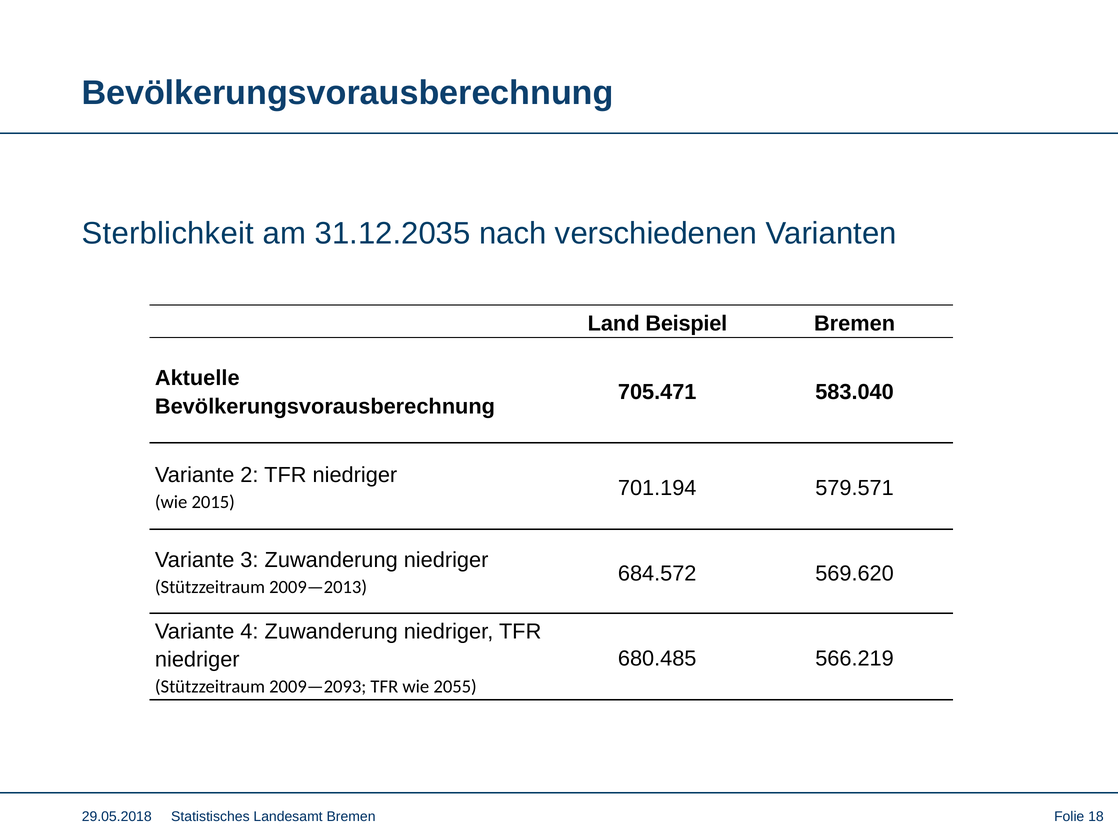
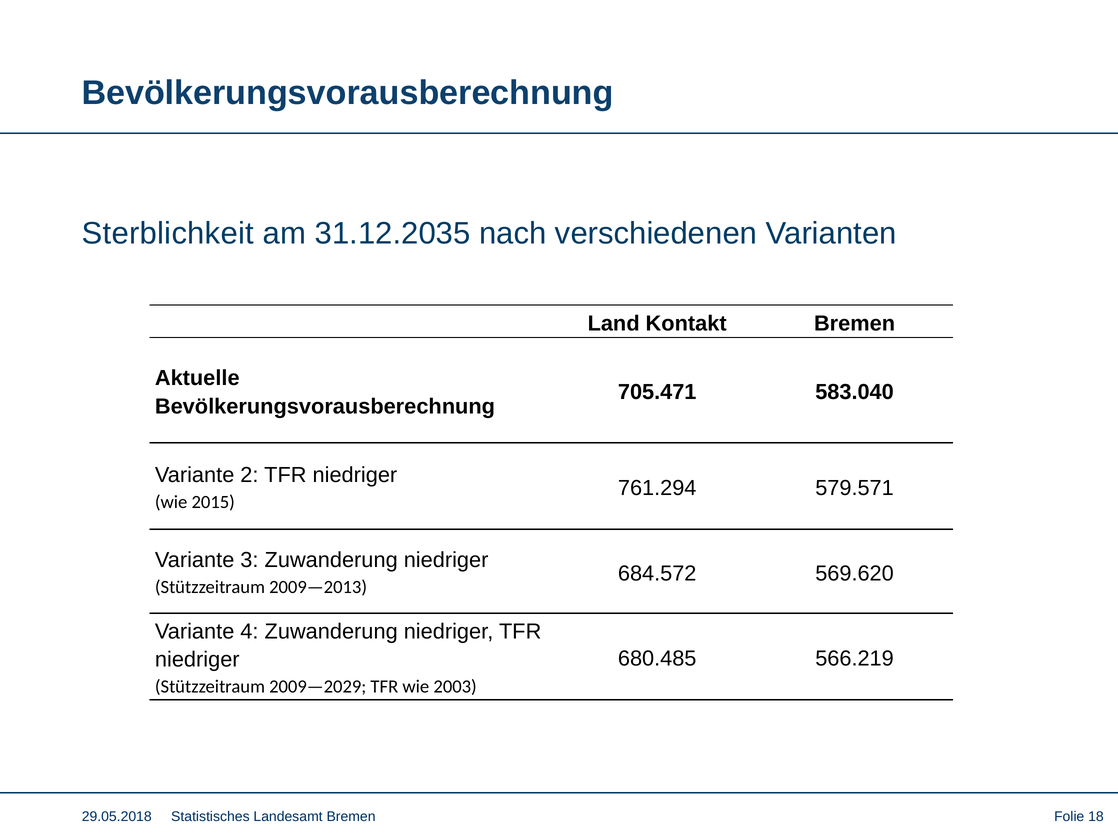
Beispiel: Beispiel -> Kontakt
701.194: 701.194 -> 761.294
2009—2093: 2009—2093 -> 2009—2029
2055: 2055 -> 2003
